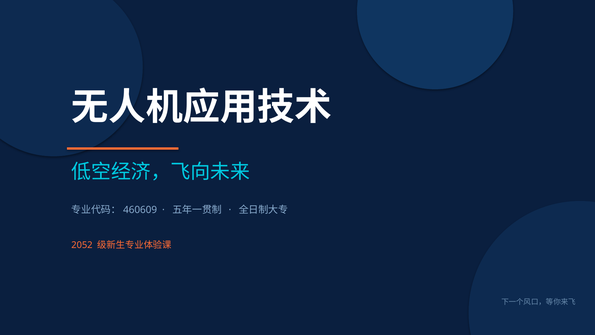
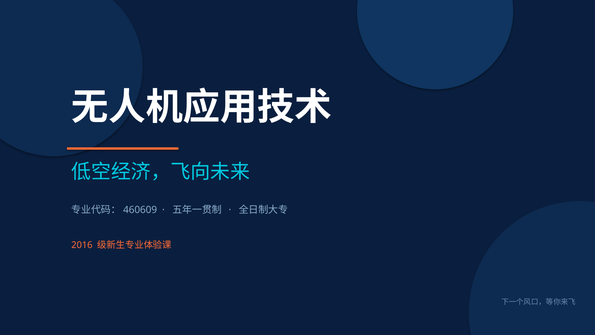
2052: 2052 -> 2016
